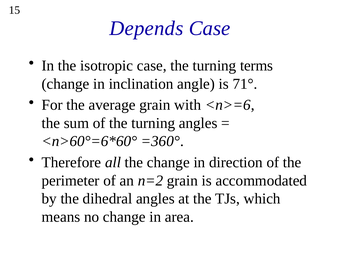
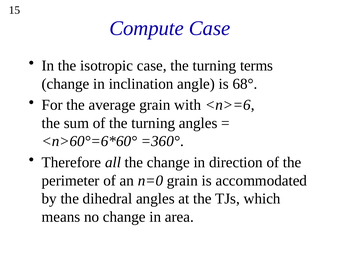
Depends: Depends -> Compute
71°: 71° -> 68°
n=2: n=2 -> n=0
